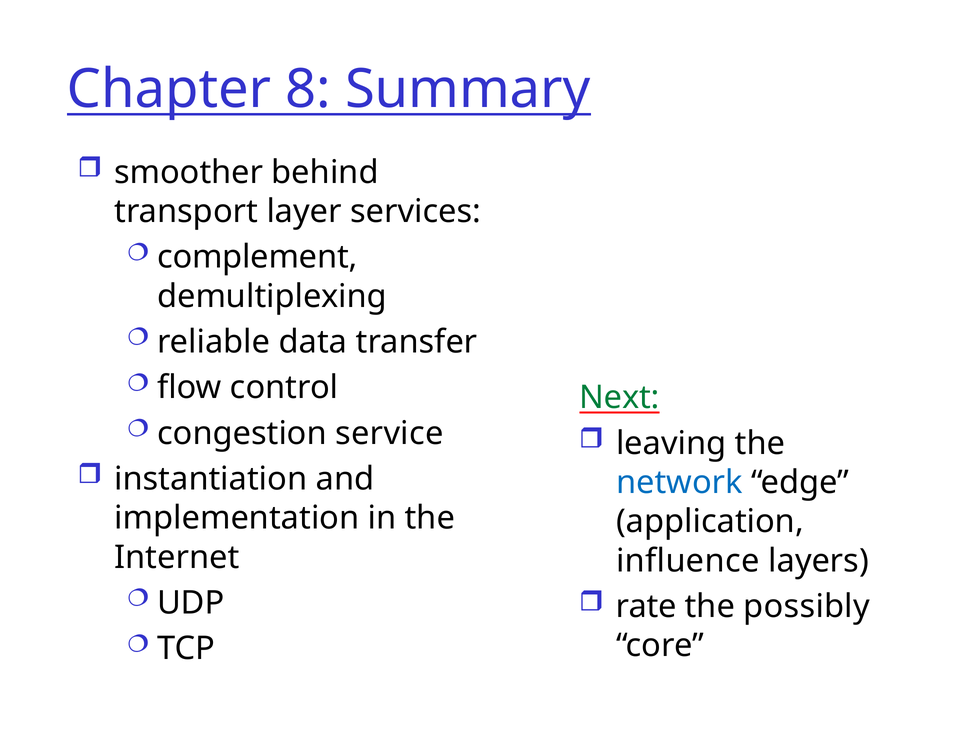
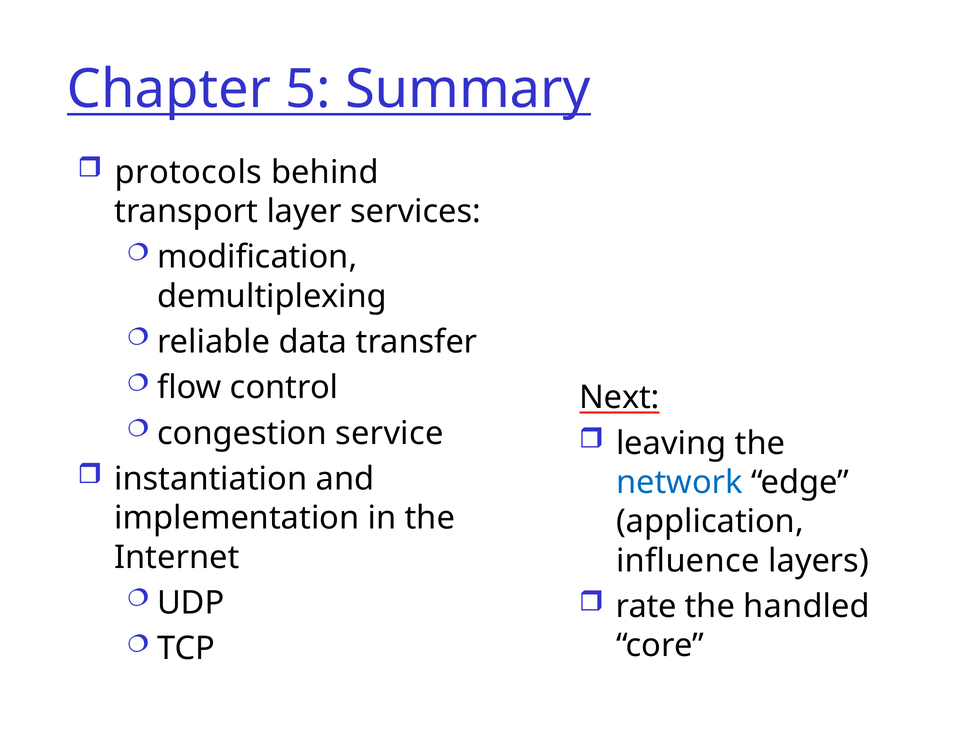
8: 8 -> 5
smoother: smoother -> protocols
complement: complement -> modification
Next colour: green -> black
possibly: possibly -> handled
